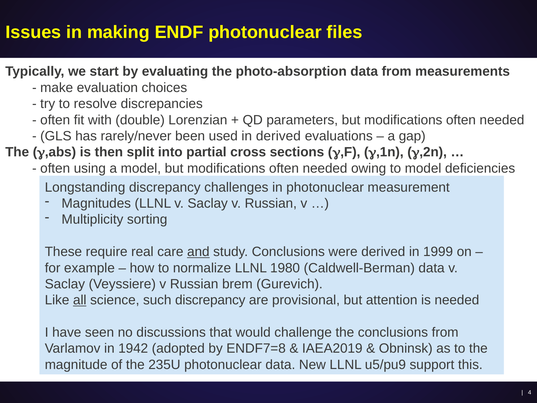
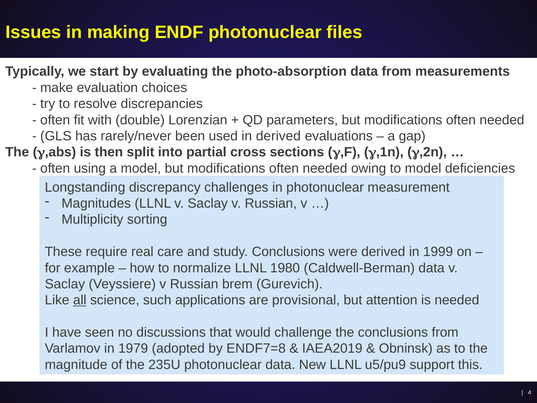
and underline: present -> none
such discrepancy: discrepancy -> applications
1942: 1942 -> 1979
